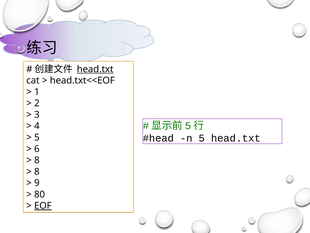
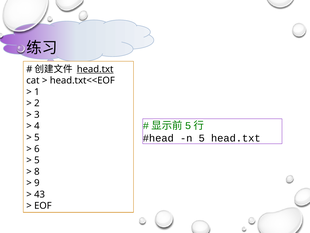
8 at (37, 160): 8 -> 5
80: 80 -> 43
EOF underline: present -> none
